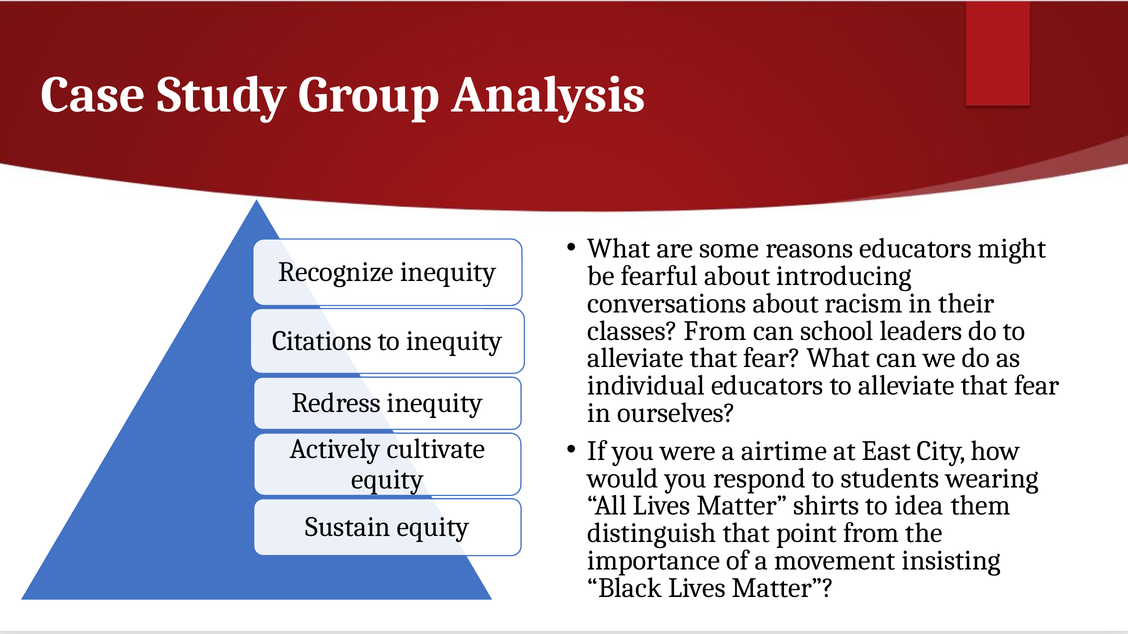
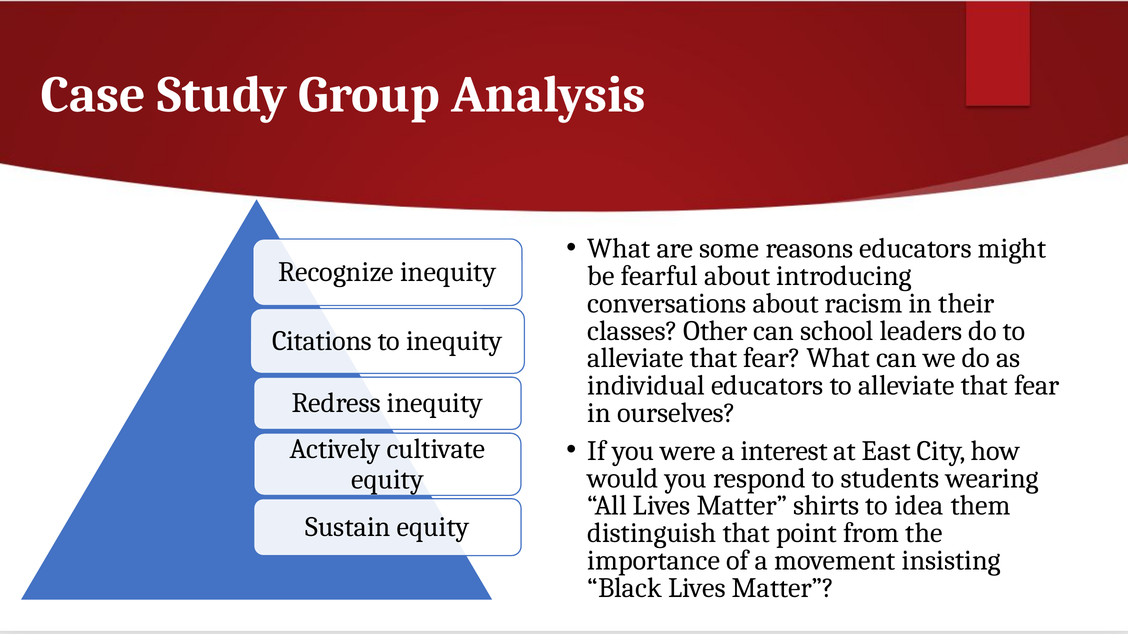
classes From: From -> Other
airtime: airtime -> interest
